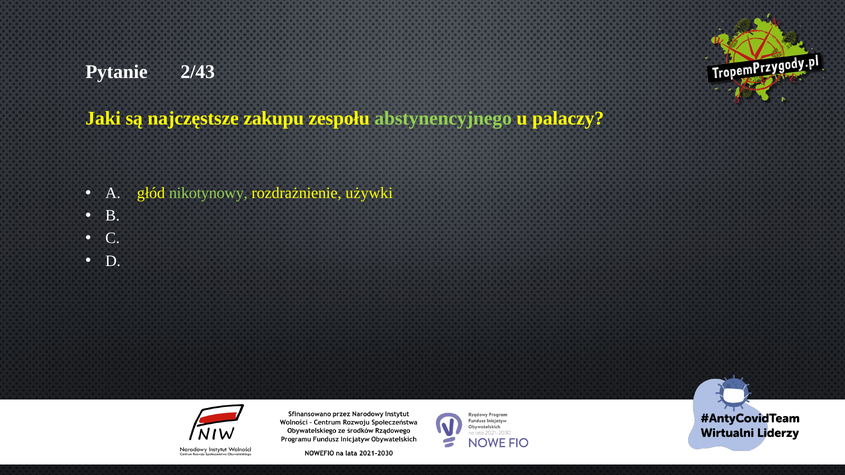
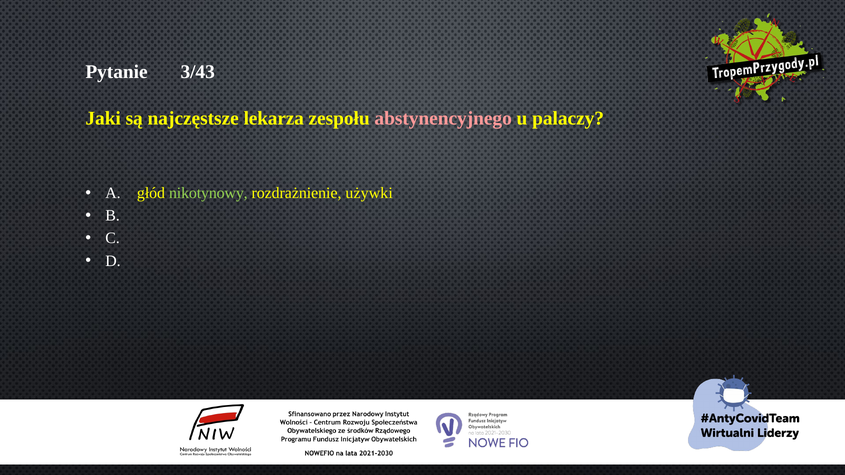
2/43: 2/43 -> 3/43
zakupu: zakupu -> lekarza
abstynencyjnego colour: light green -> pink
